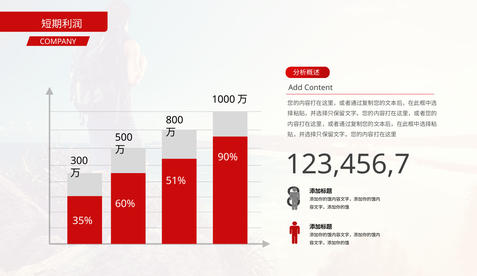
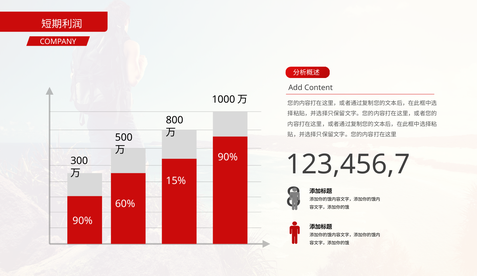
51%: 51% -> 15%
35% at (83, 221): 35% -> 90%
